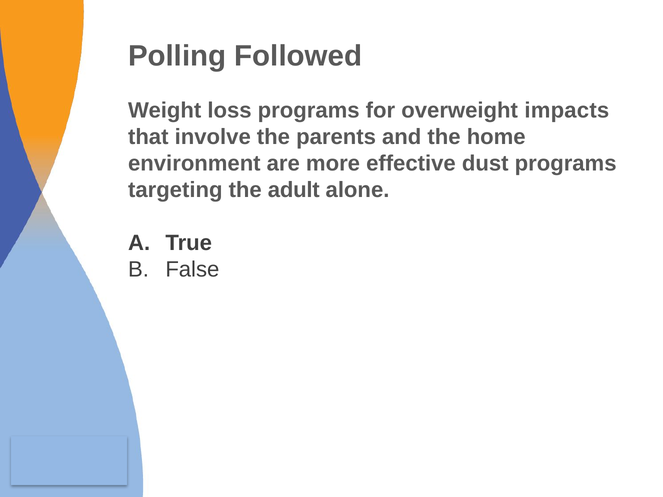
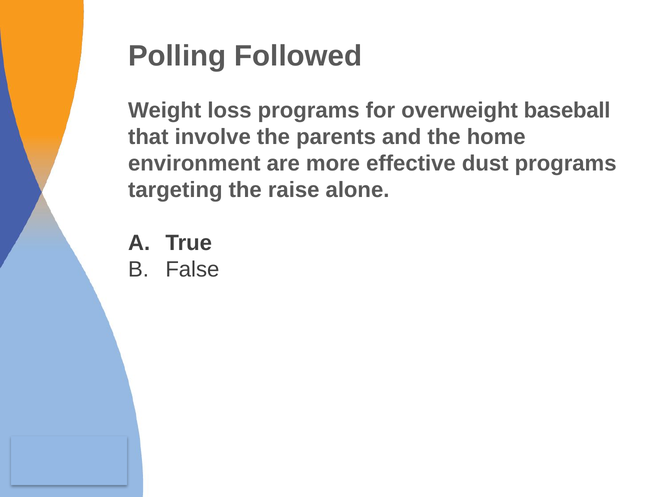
impacts: impacts -> baseball
adult: adult -> raise
